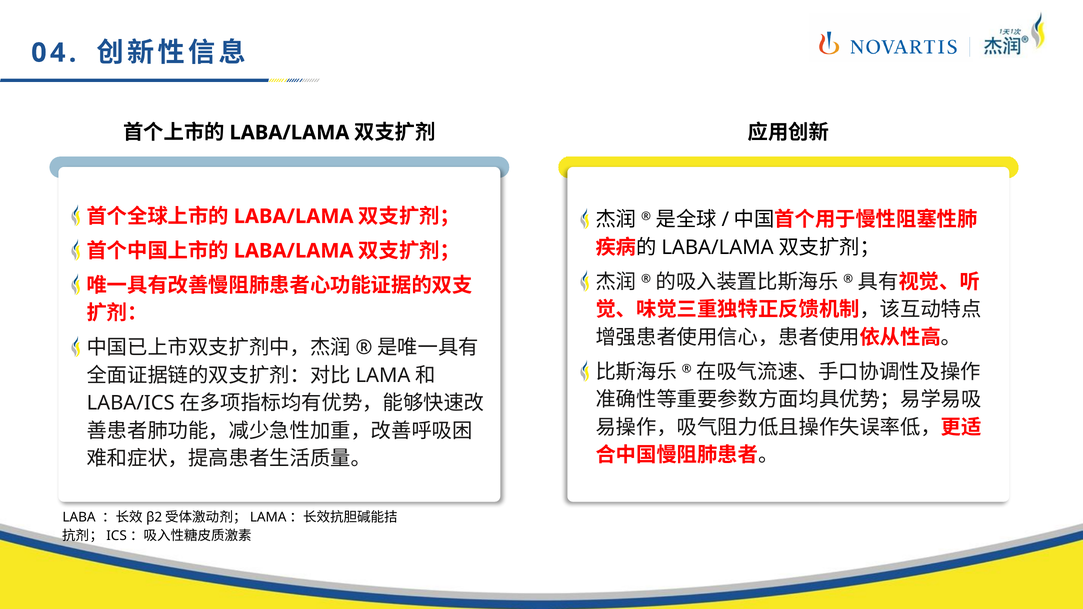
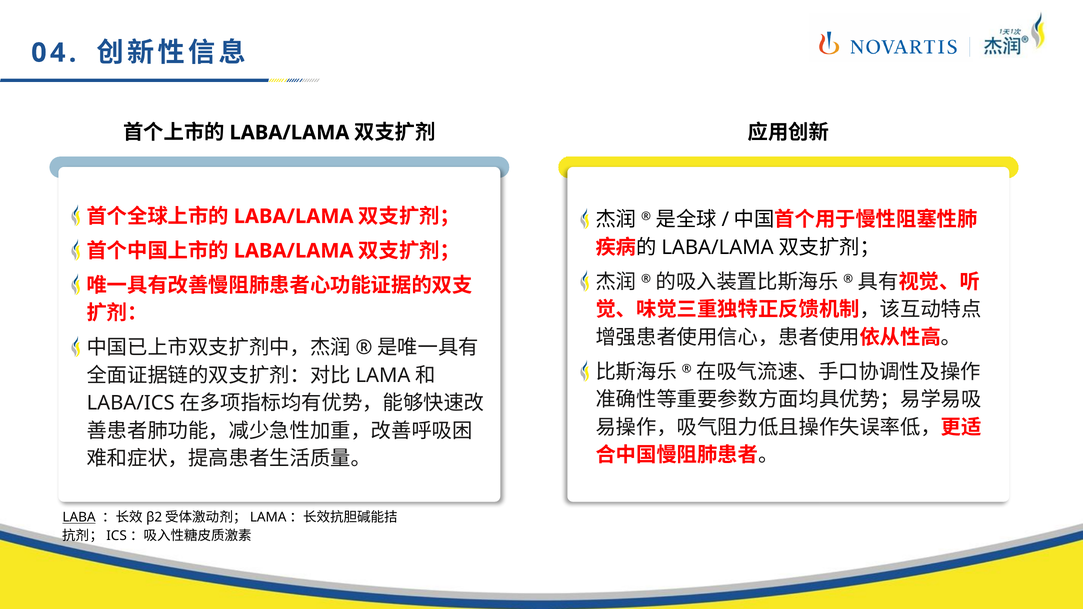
LABA underline: none -> present
